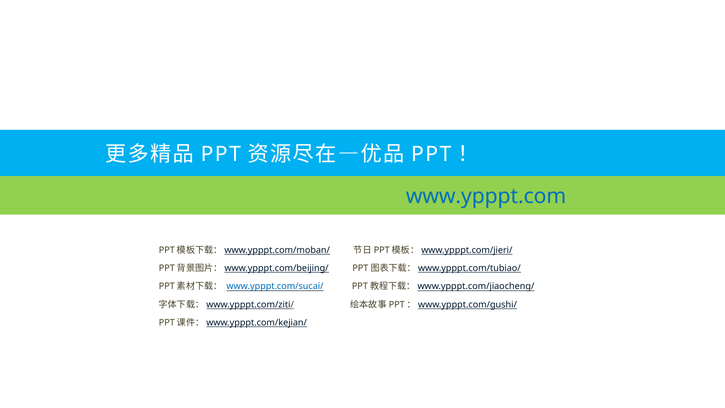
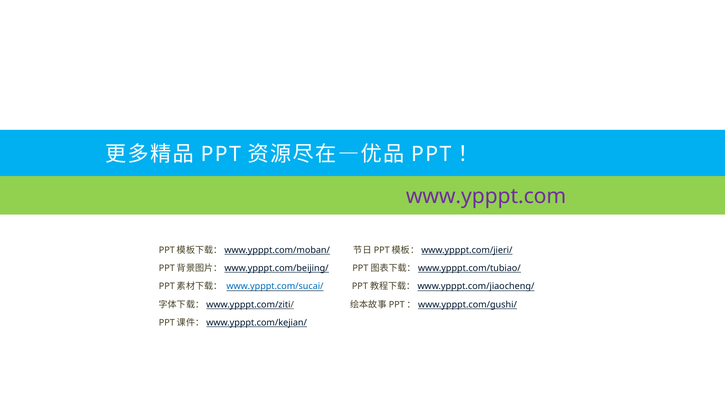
www.ypppt.com colour: blue -> purple
